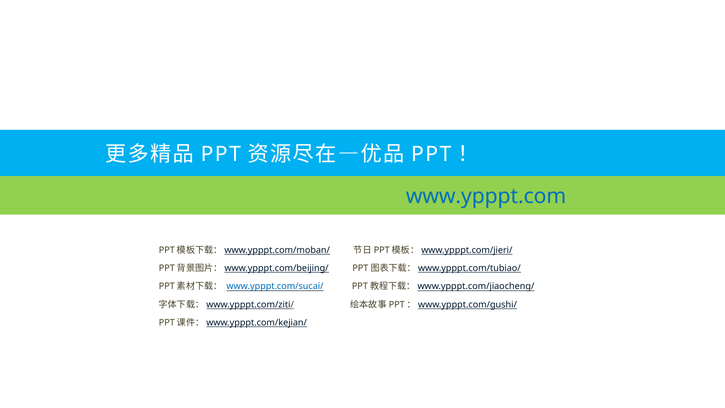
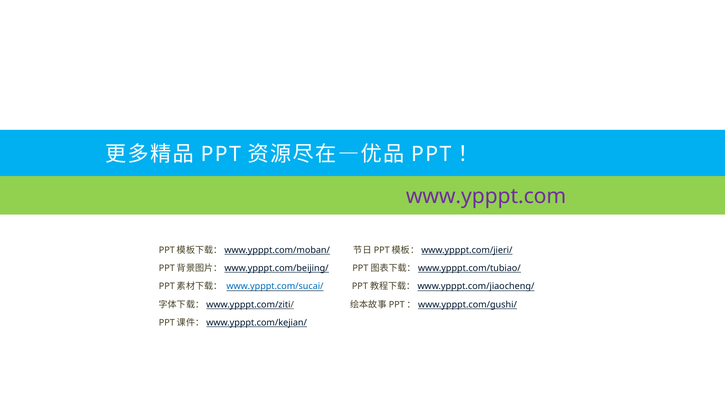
www.ypppt.com colour: blue -> purple
